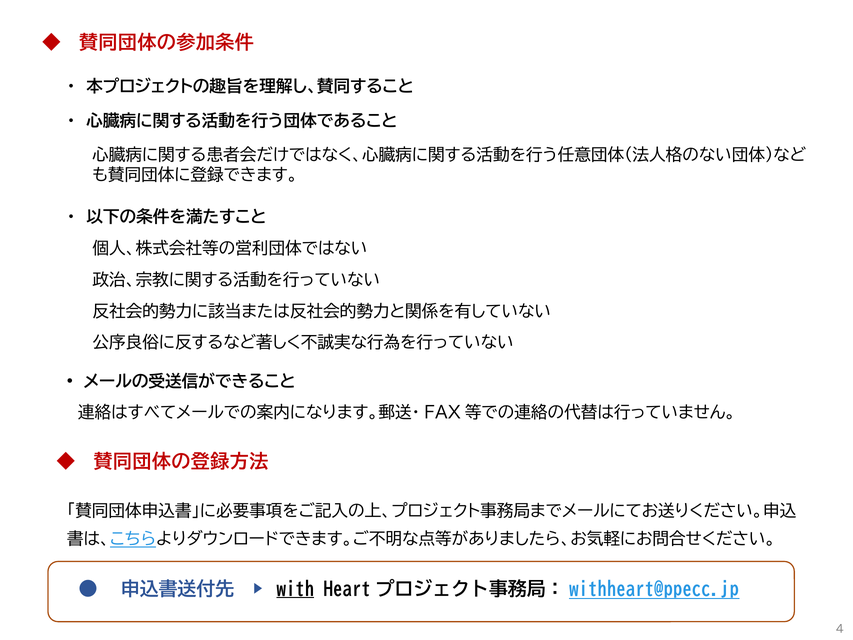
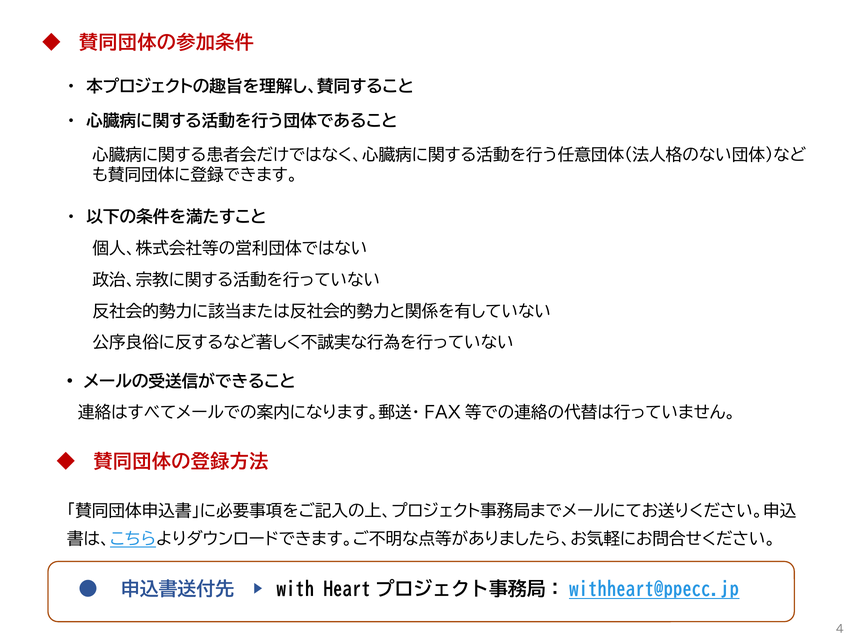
with underline: present -> none
